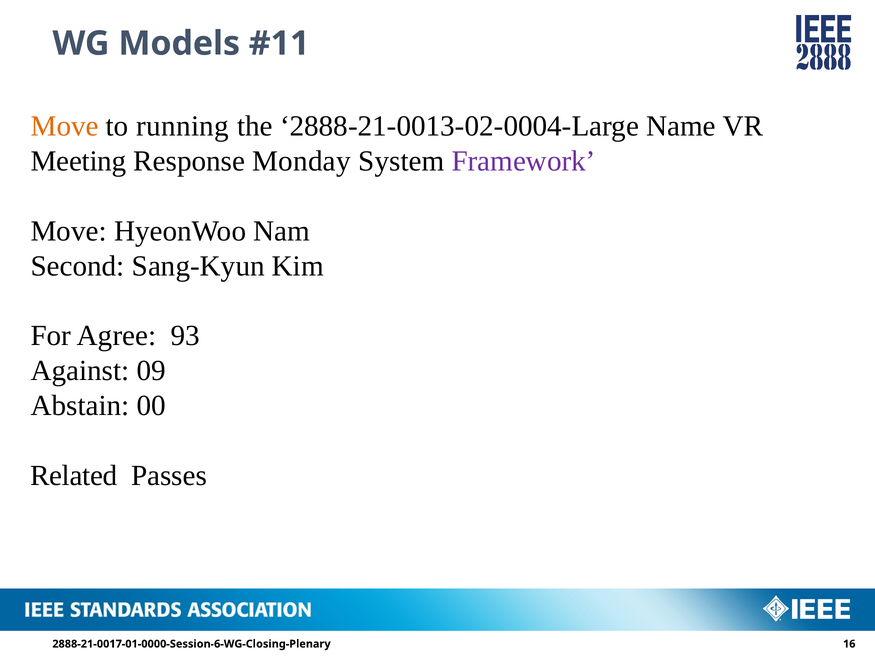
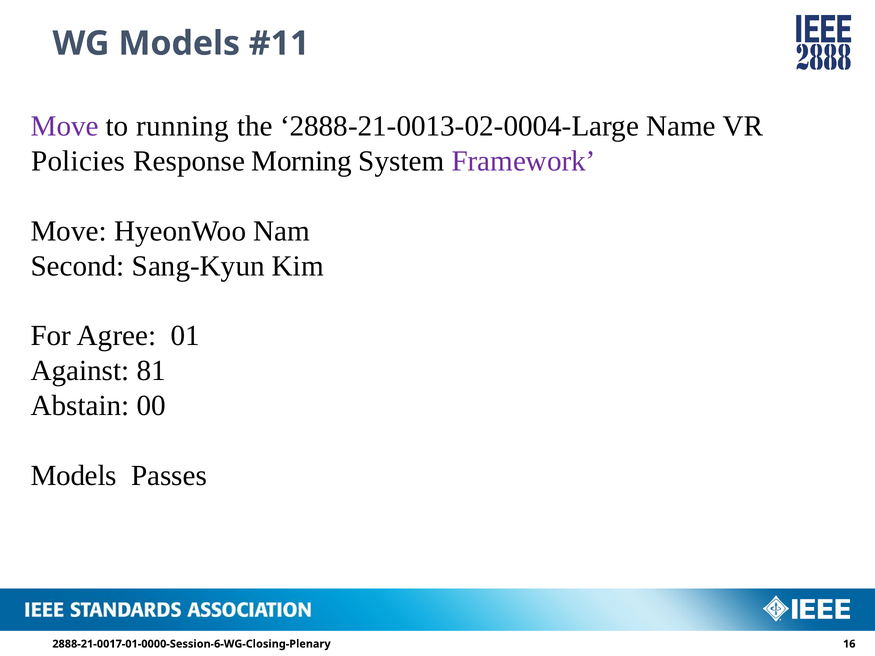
Move at (65, 126) colour: orange -> purple
Meeting: Meeting -> Policies
Monday: Monday -> Morning
93: 93 -> 01
09: 09 -> 81
Related at (74, 476): Related -> Models
